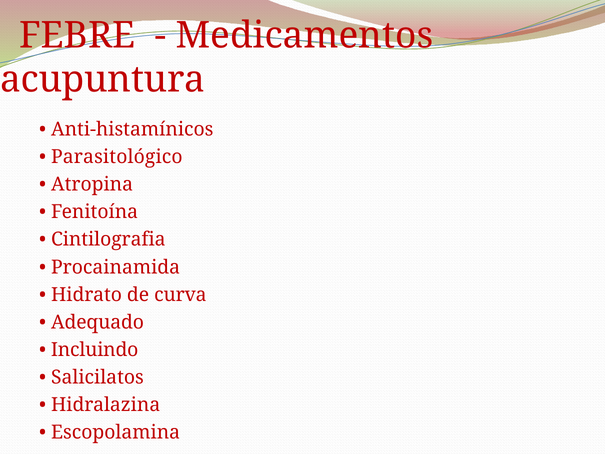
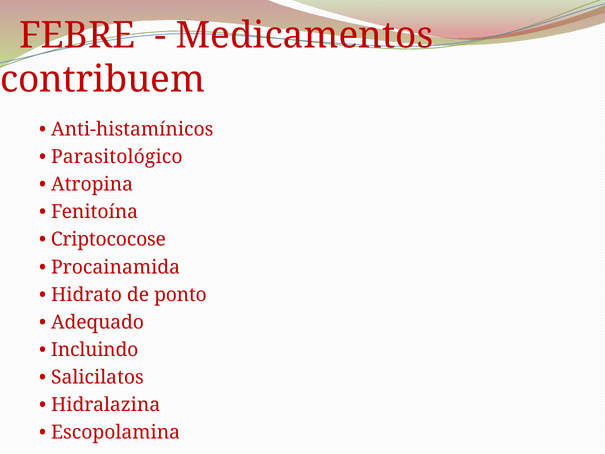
acupuntura: acupuntura -> contribuem
Cintilografia: Cintilografia -> Criptococose
curva: curva -> ponto
